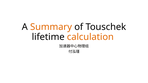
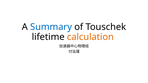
Summary colour: orange -> blue
